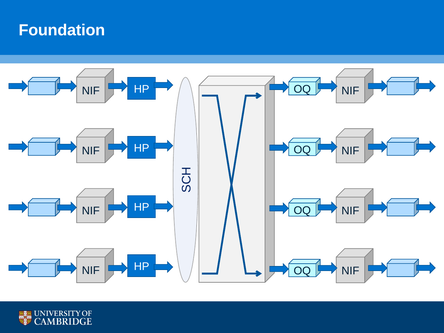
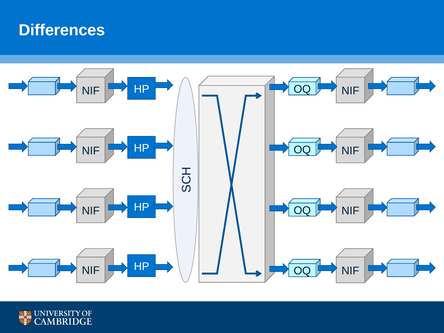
Foundation: Foundation -> Differences
